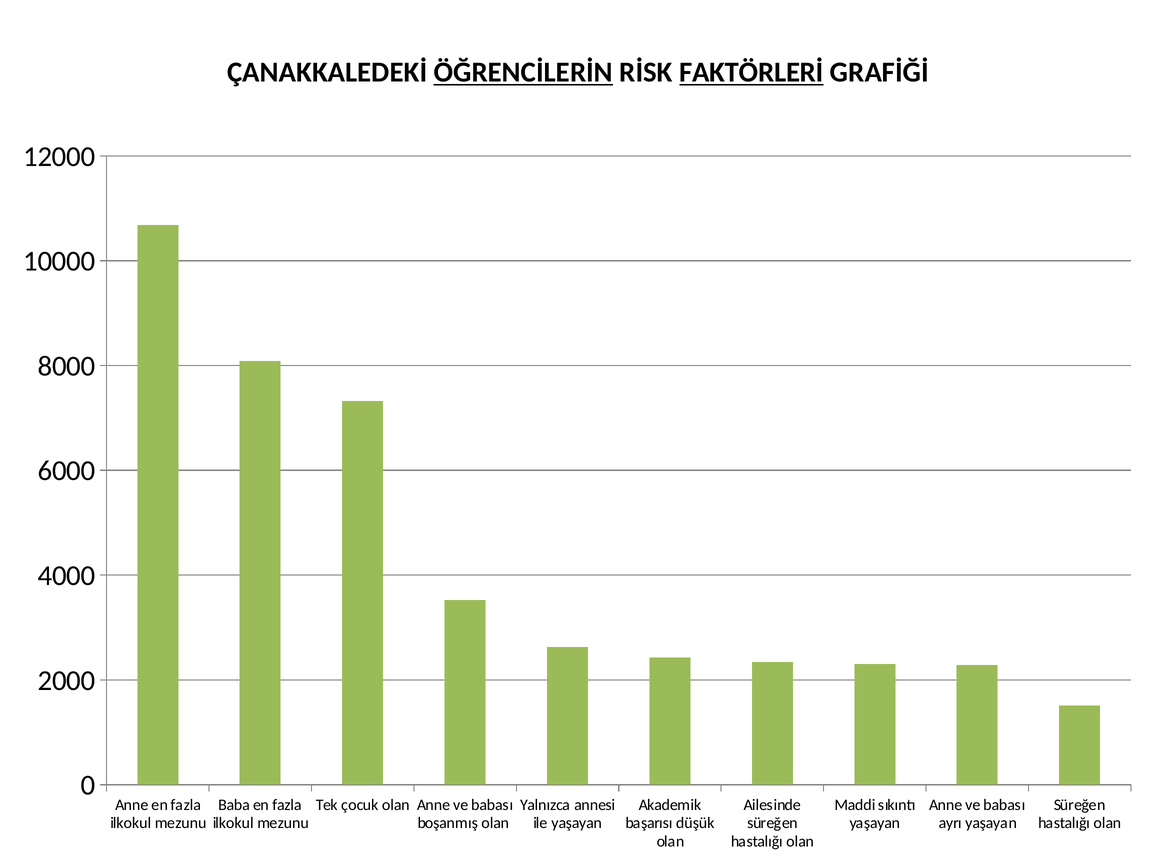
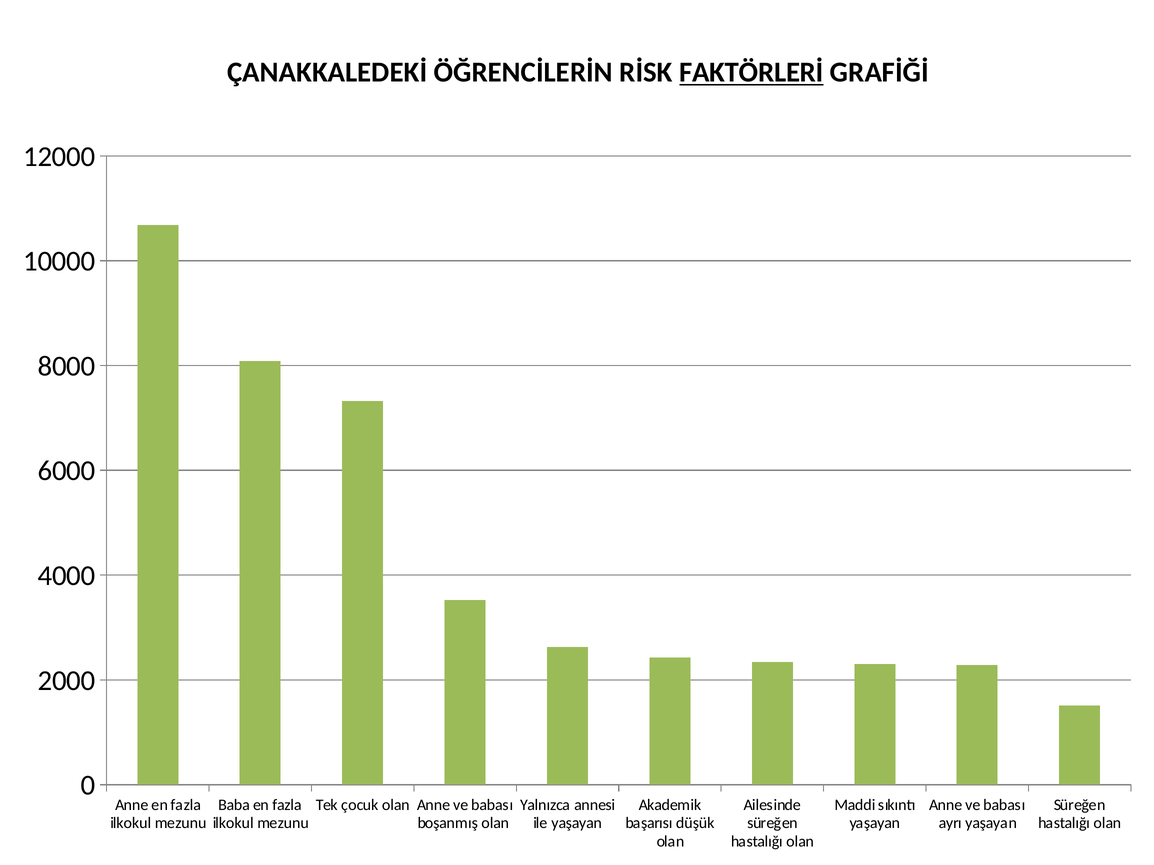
ÖĞRENCİLERİN underline: present -> none
